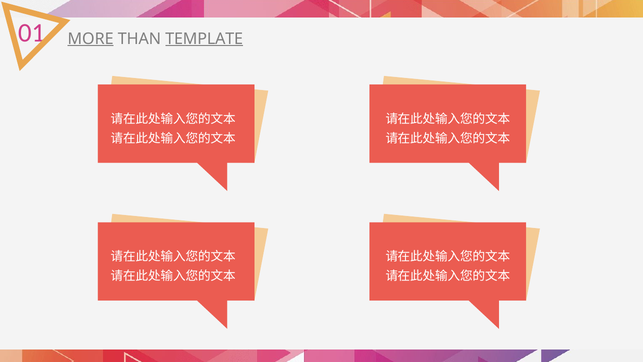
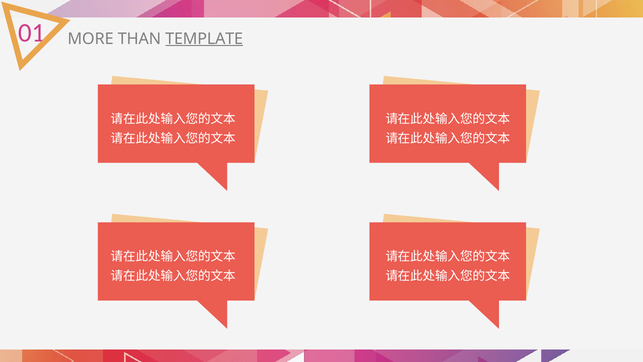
MORE underline: present -> none
